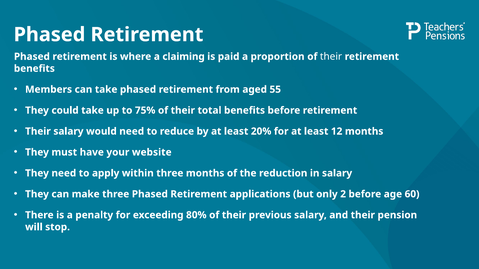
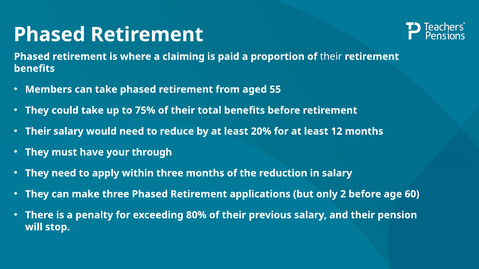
website: website -> through
